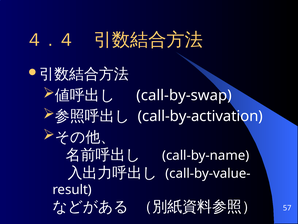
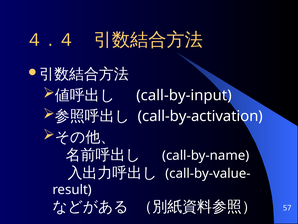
call-by-swap: call-by-swap -> call-by-input
